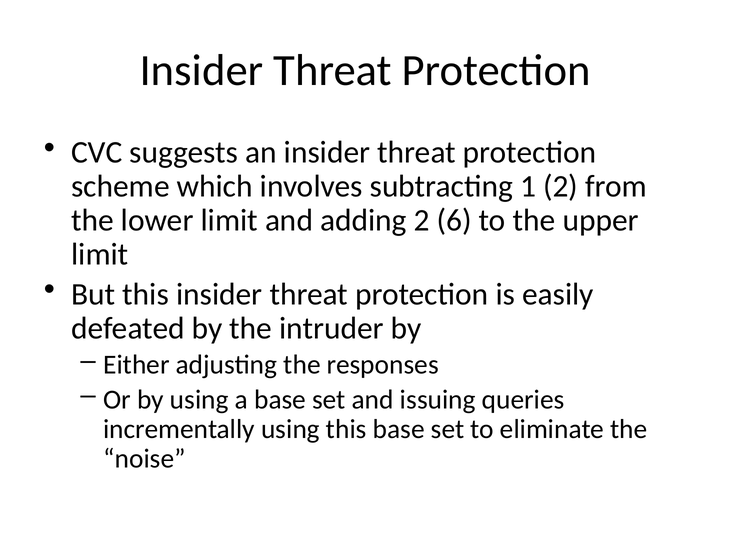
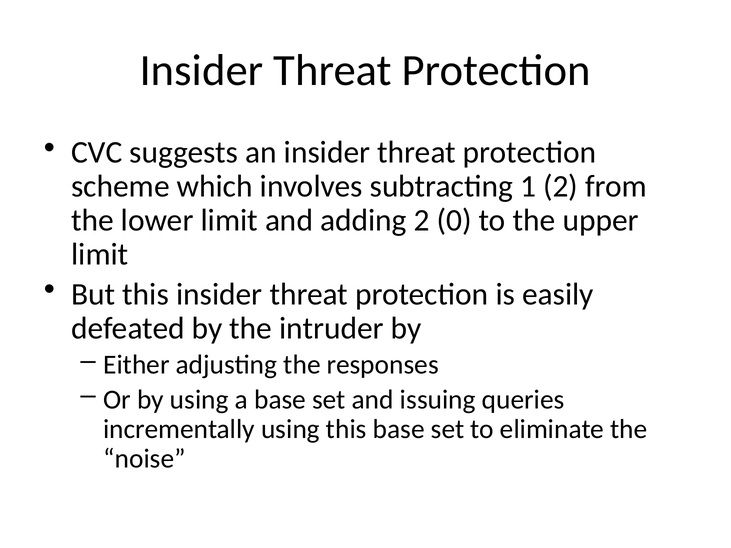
6: 6 -> 0
